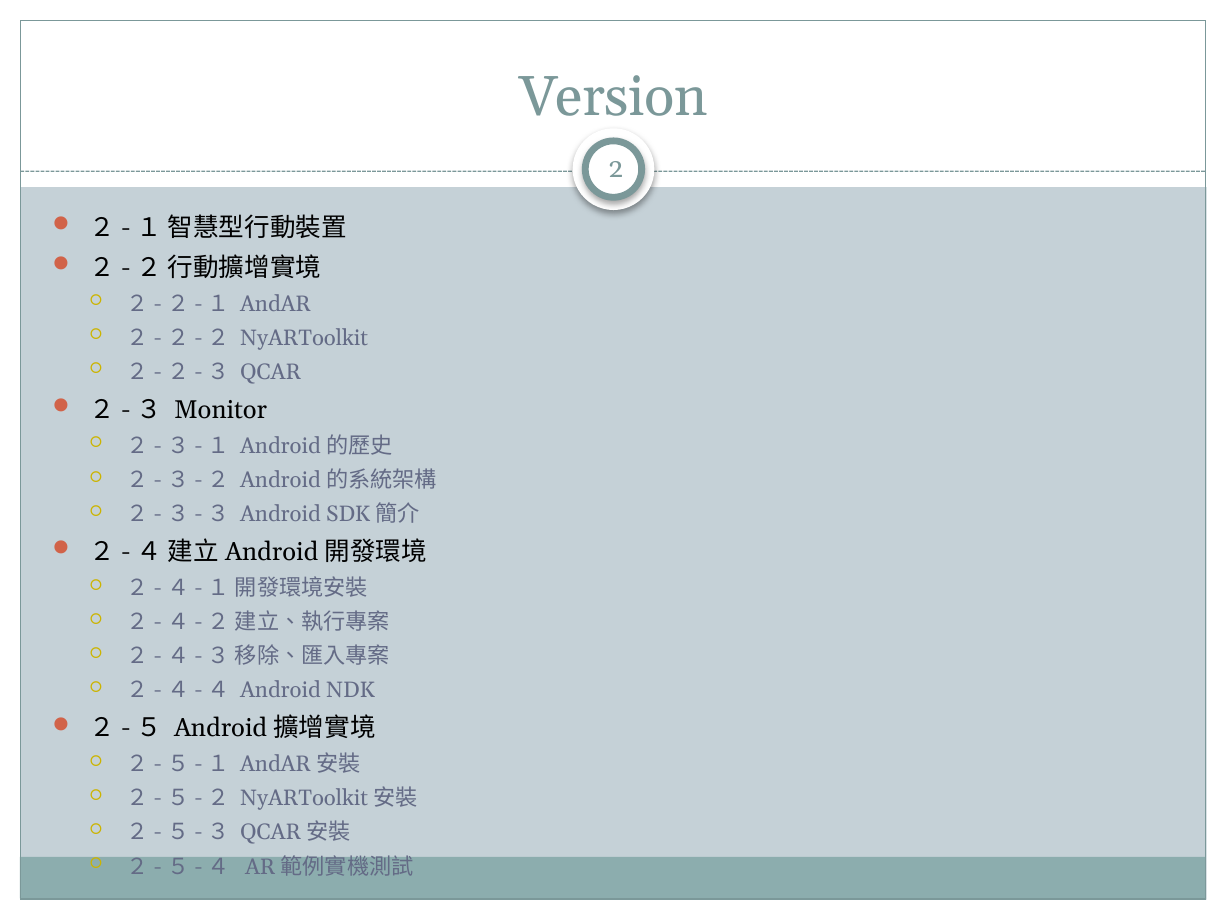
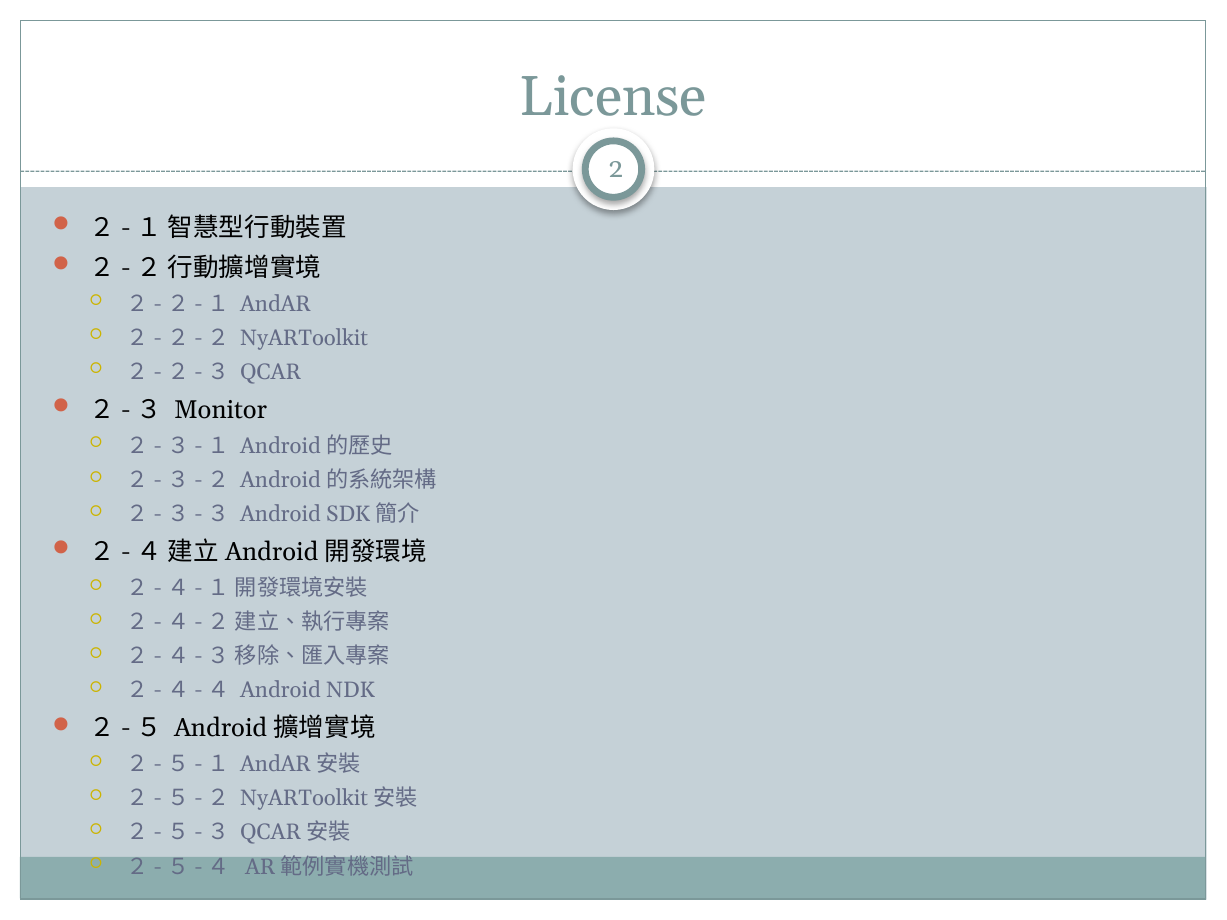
Version: Version -> License
